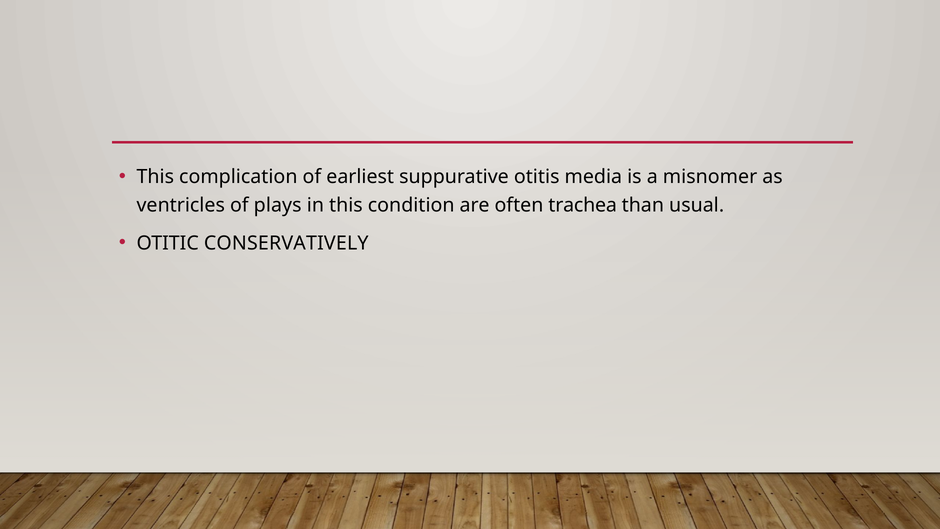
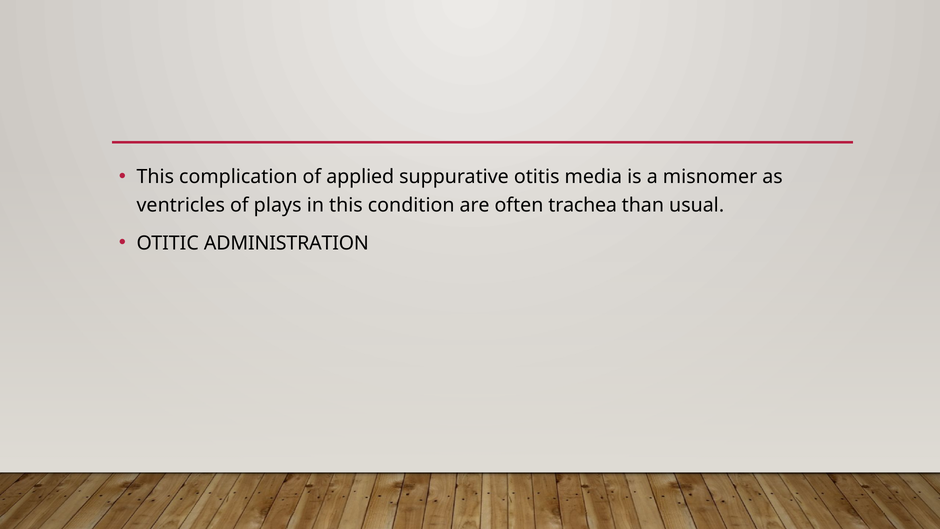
earliest: earliest -> applied
CONSERVATIVELY: CONSERVATIVELY -> ADMINISTRATION
